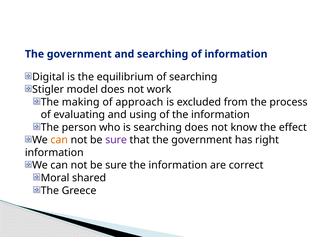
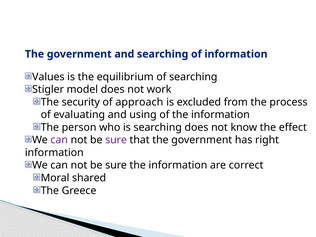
Digital: Digital -> Values
making: making -> security
can at (59, 140) colour: orange -> purple
